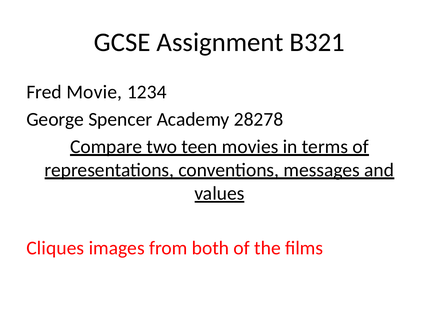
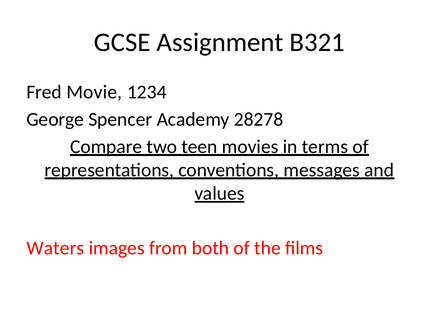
Cliques: Cliques -> Waters
